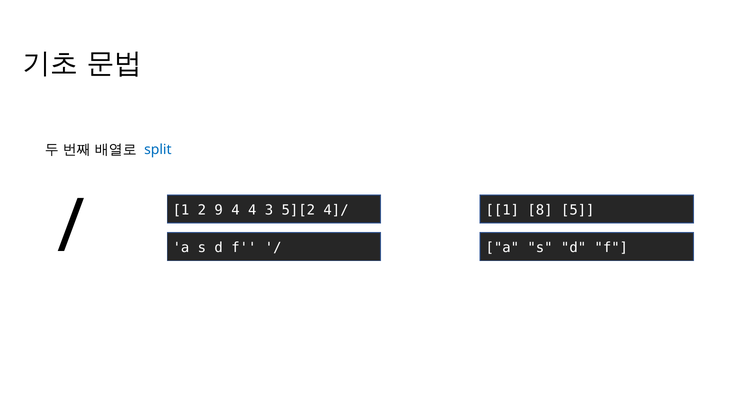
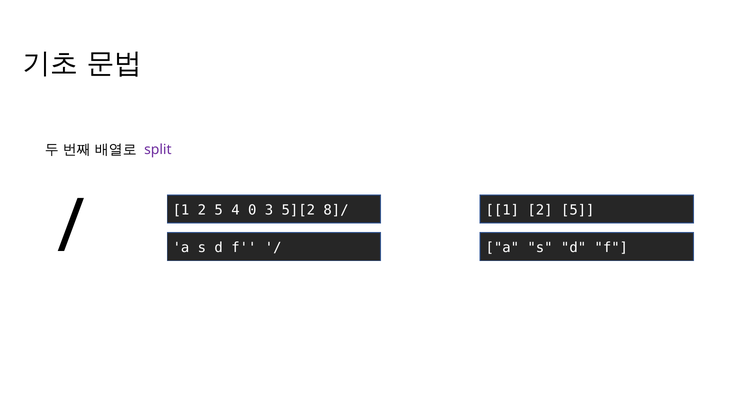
split colour: blue -> purple
9 at (219, 210): 9 -> 5
4 4: 4 -> 0
4]/: 4]/ -> 8]/
8 at (540, 210): 8 -> 2
